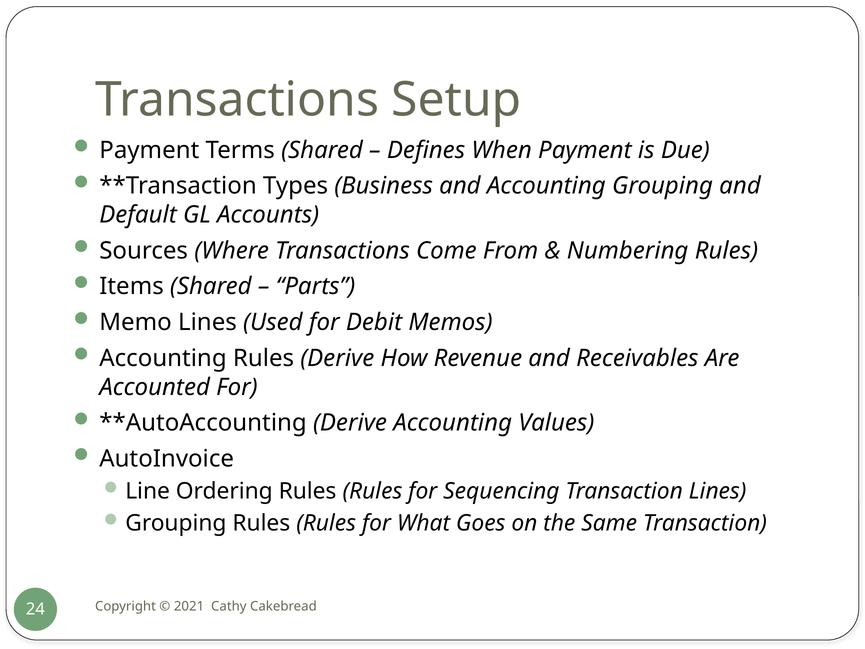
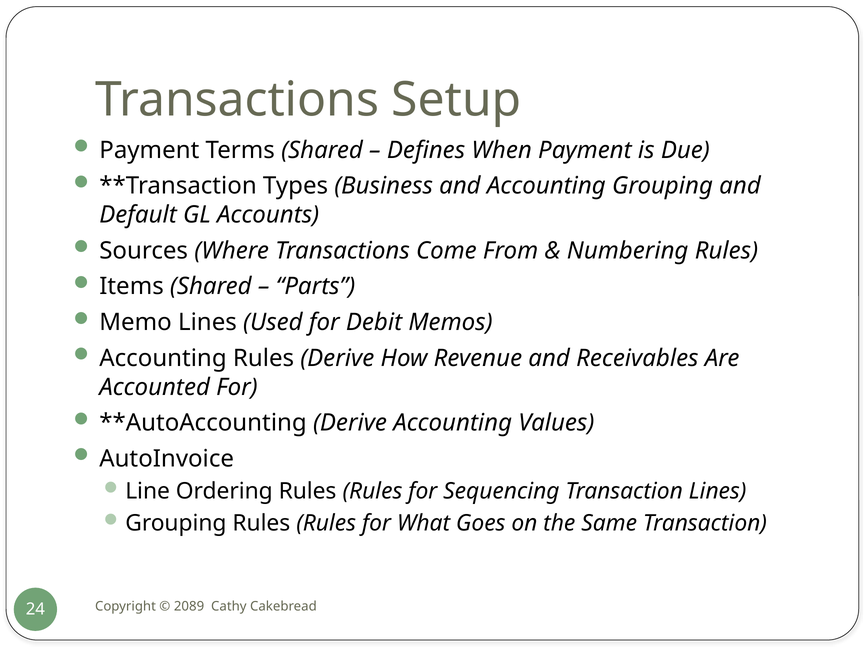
2021: 2021 -> 2089
